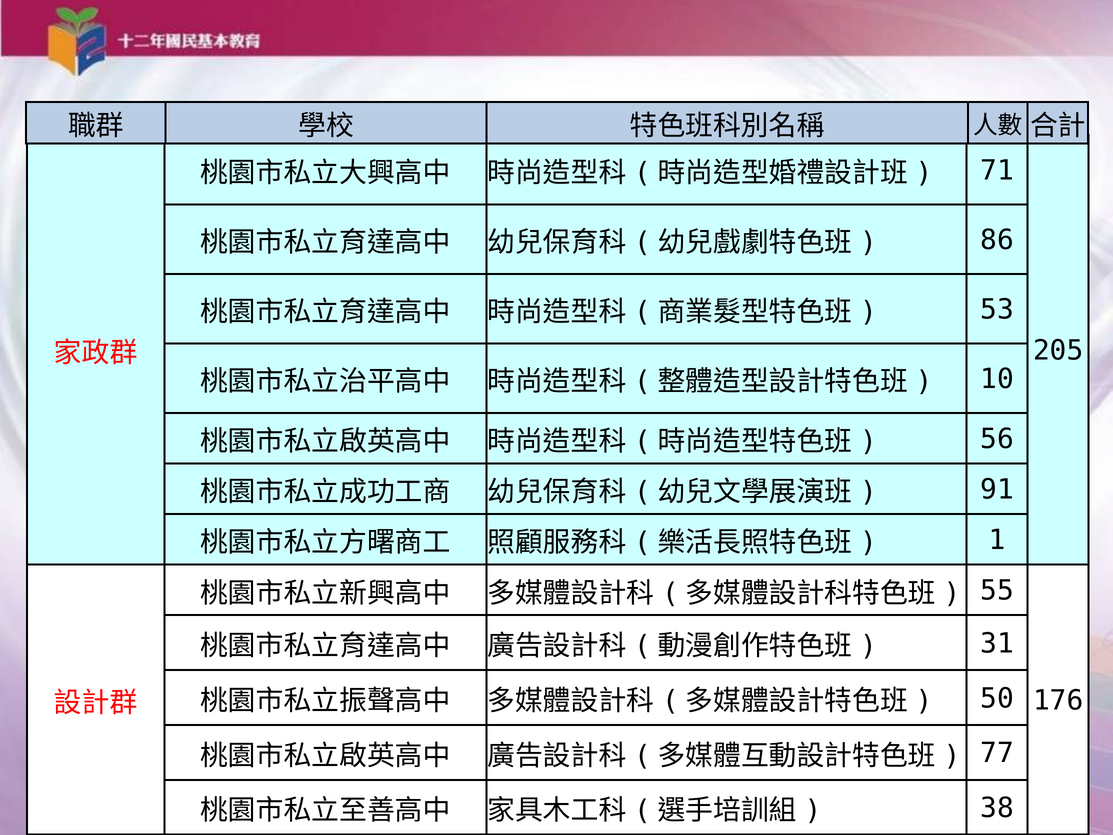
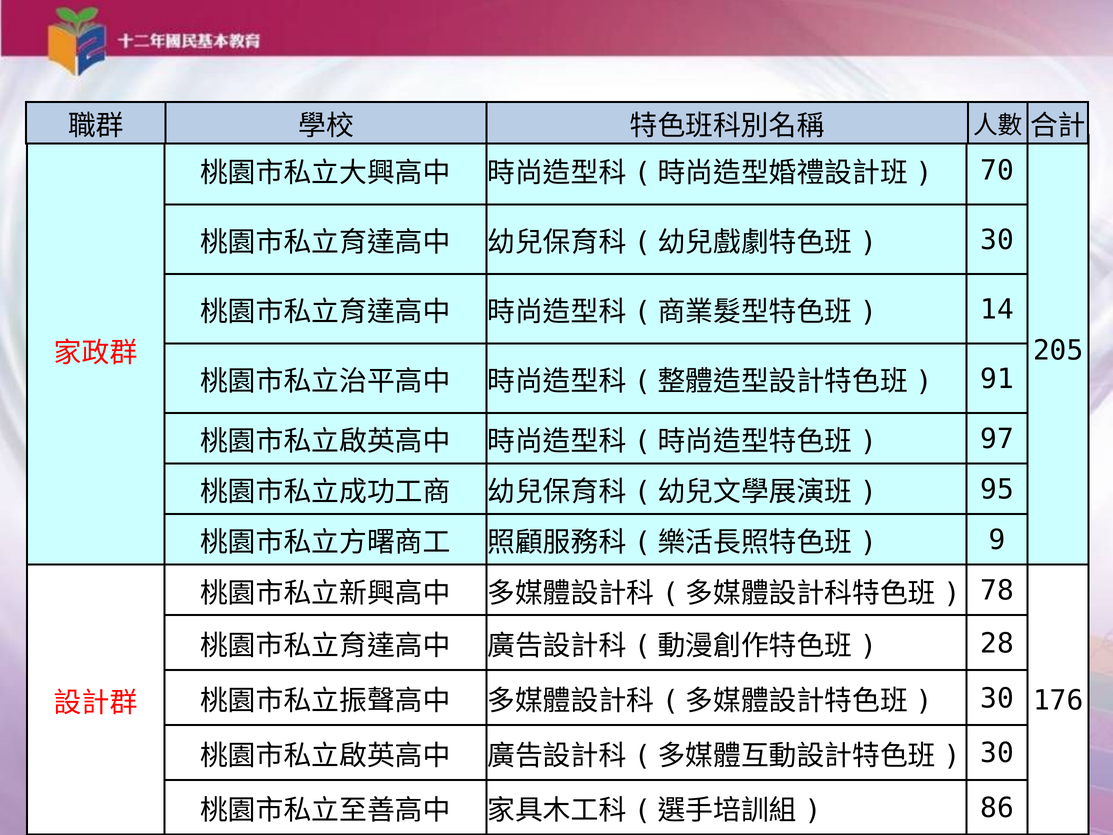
71: 71 -> 70
86 at (997, 240): 86 -> 30
53: 53 -> 14
10: 10 -> 91
56: 56 -> 97
91: 91 -> 95
1: 1 -> 9
55: 55 -> 78
31: 31 -> 28
50 at (997, 698): 50 -> 30
77 at (997, 753): 77 -> 30
38: 38 -> 86
